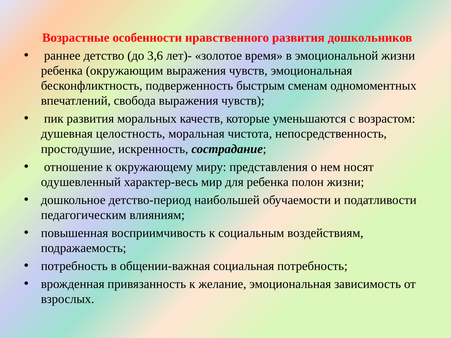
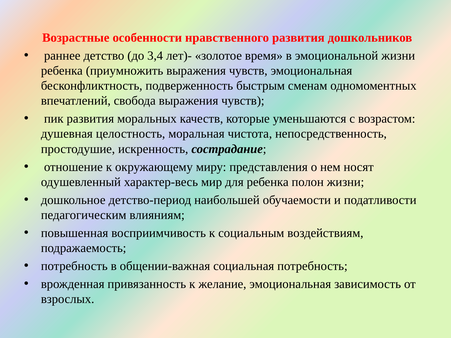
3,6: 3,6 -> 3,4
окружающим: окружающим -> приумножить
